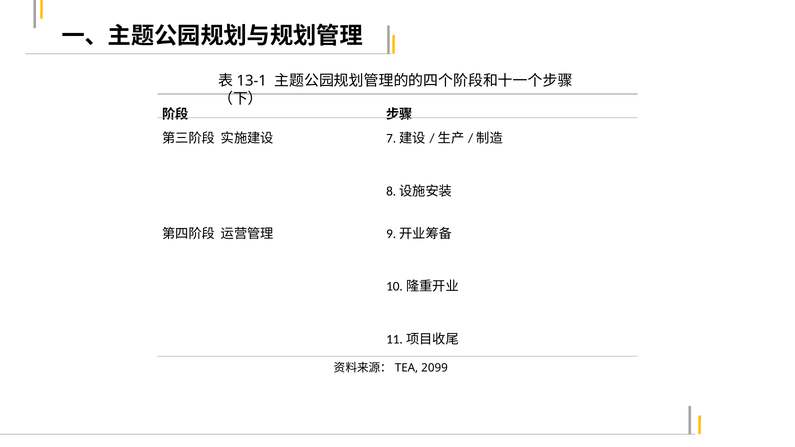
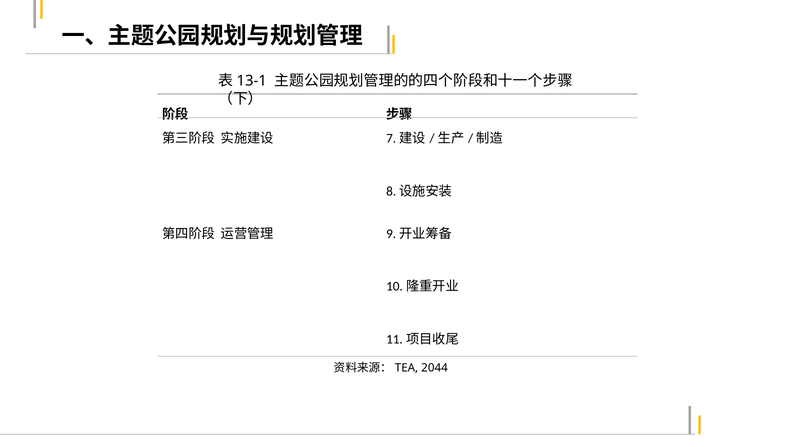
2099: 2099 -> 2044
